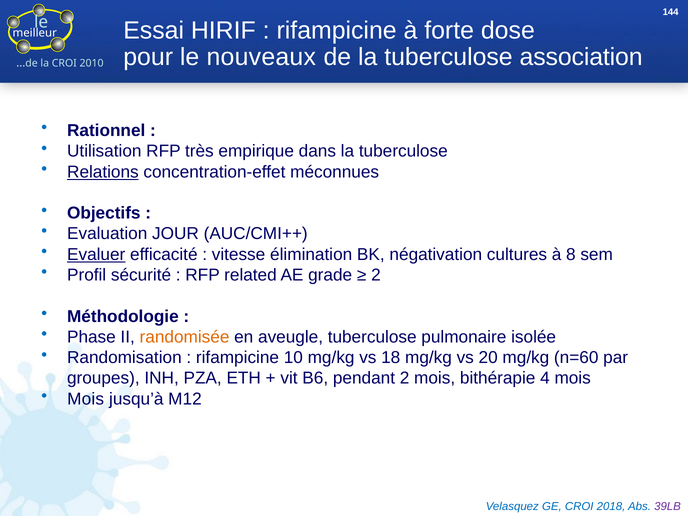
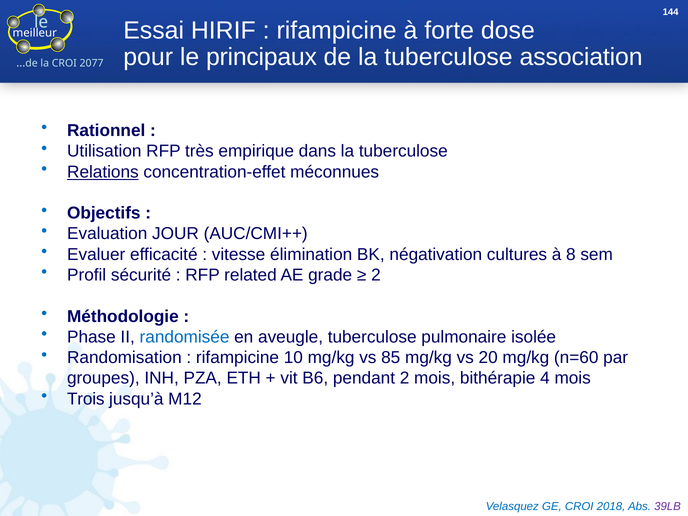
nouveaux: nouveaux -> principaux
2010: 2010 -> 2077
Evaluer underline: present -> none
randomisée colour: orange -> blue
18: 18 -> 85
Mois at (86, 399): Mois -> Trois
